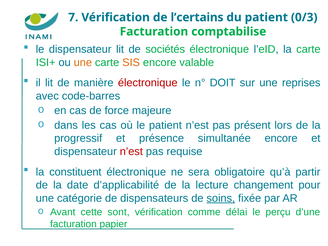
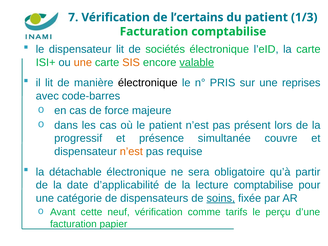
0/3: 0/3 -> 1/3
valable underline: none -> present
électronique at (148, 83) colour: red -> black
DOIT: DOIT -> PRIS
simultanée encore: encore -> couvre
n’est at (131, 151) colour: red -> orange
constituent: constituent -> détachable
lecture changement: changement -> comptabilise
sont: sont -> neuf
délai: délai -> tarifs
